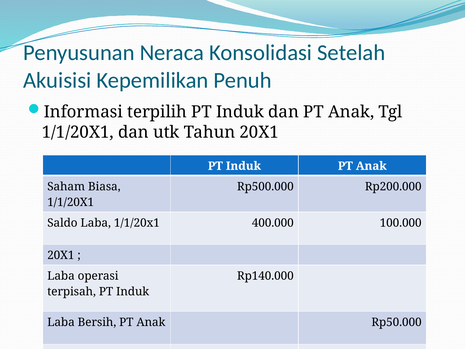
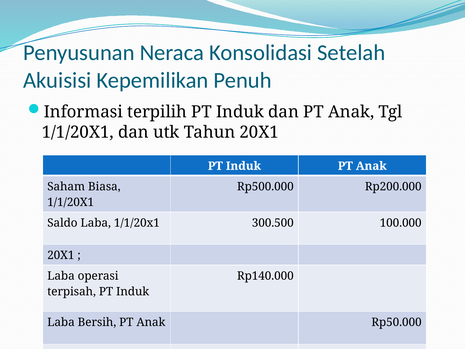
400.000: 400.000 -> 300.500
